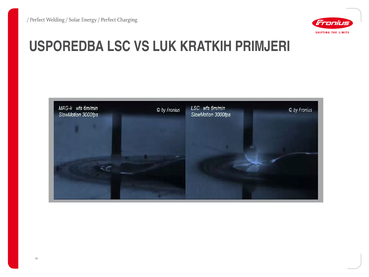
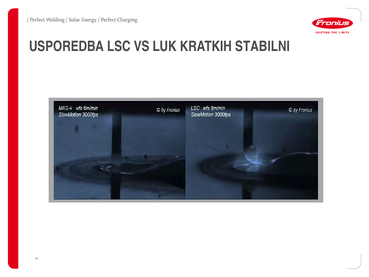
PRIMJERI: PRIMJERI -> STABILNI
